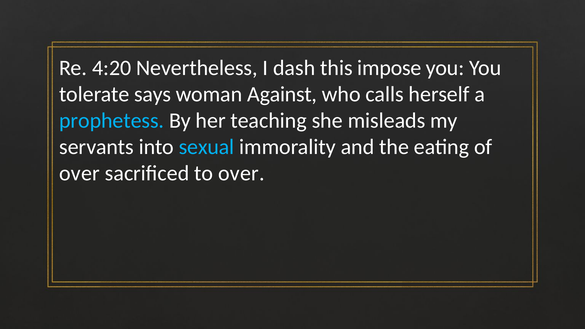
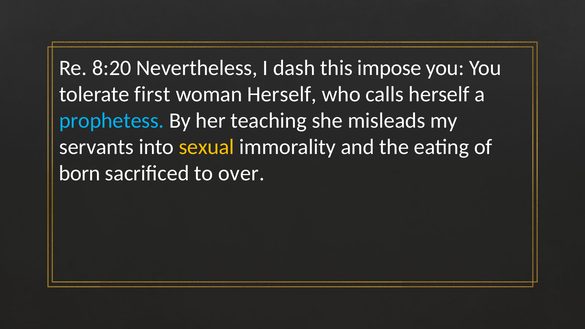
4:20: 4:20 -> 8:20
says: says -> first
woman Against: Against -> Herself
sexual colour: light blue -> yellow
over at (79, 173): over -> born
